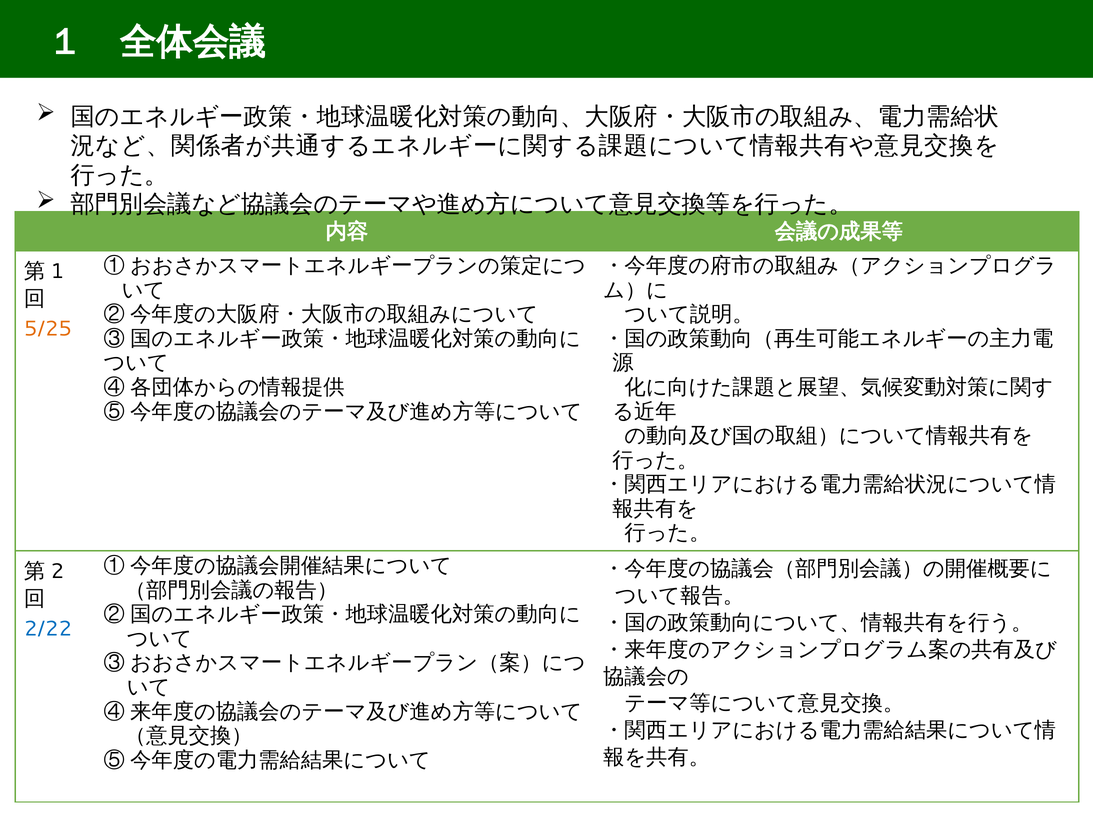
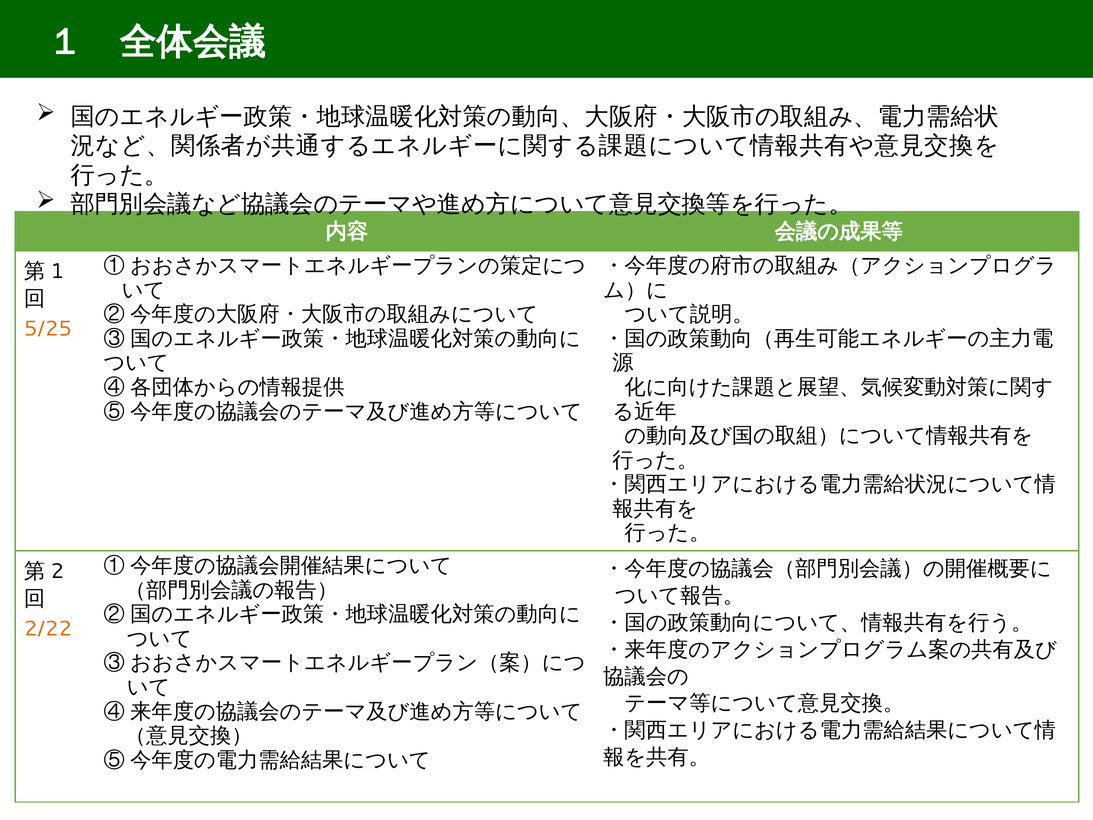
2/22 colour: blue -> orange
